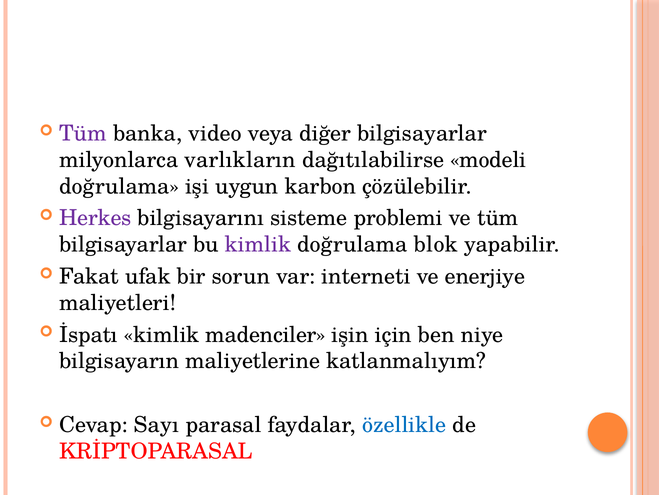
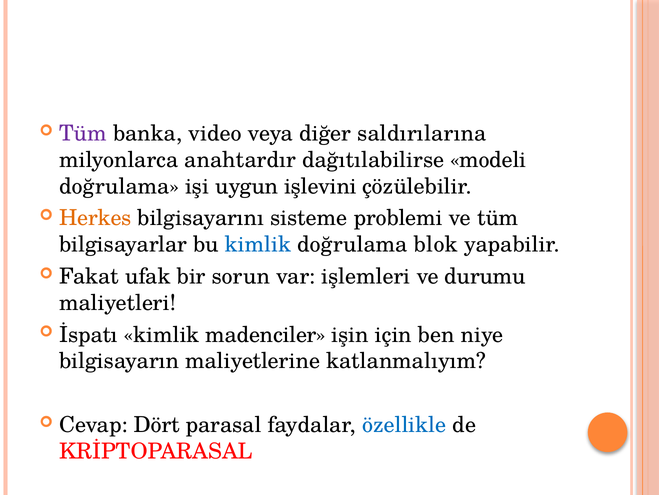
diğer bilgisayarlar: bilgisayarlar -> saldırılarına
varlıkların: varlıkların -> anahtardır
karbon: karbon -> işlevini
Herkes colour: purple -> orange
kimlik at (258, 244) colour: purple -> blue
interneti: interneti -> işlemleri
enerjiye: enerjiye -> durumu
Sayı: Sayı -> Dört
